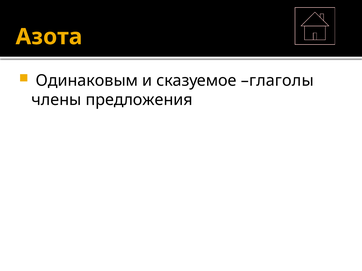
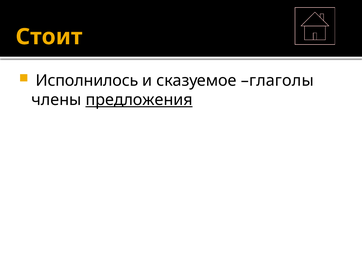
Азота: Азота -> Стоит
Одинаковым: Одинаковым -> Исполнилось
предложения underline: none -> present
